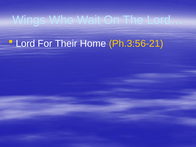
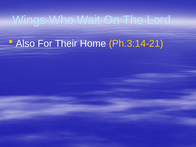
Lord: Lord -> Also
Ph.3:56-21: Ph.3:56-21 -> Ph.3:14-21
